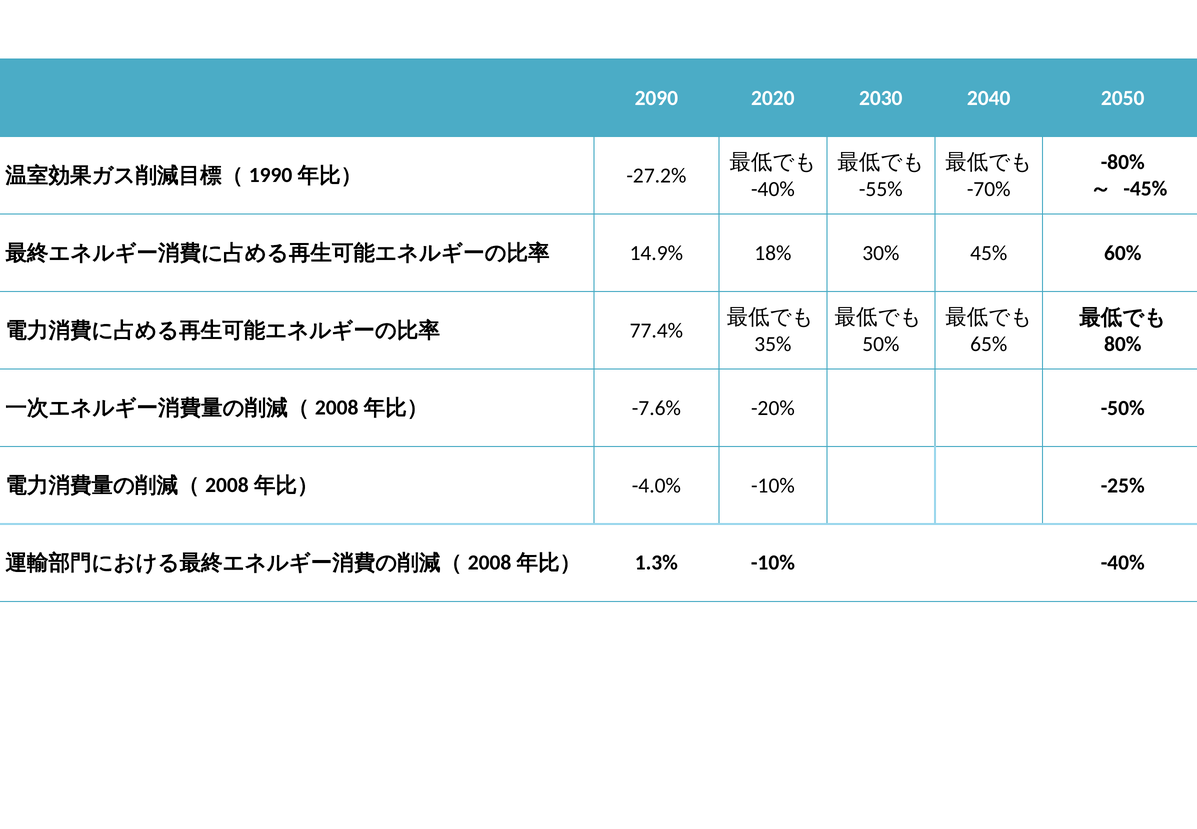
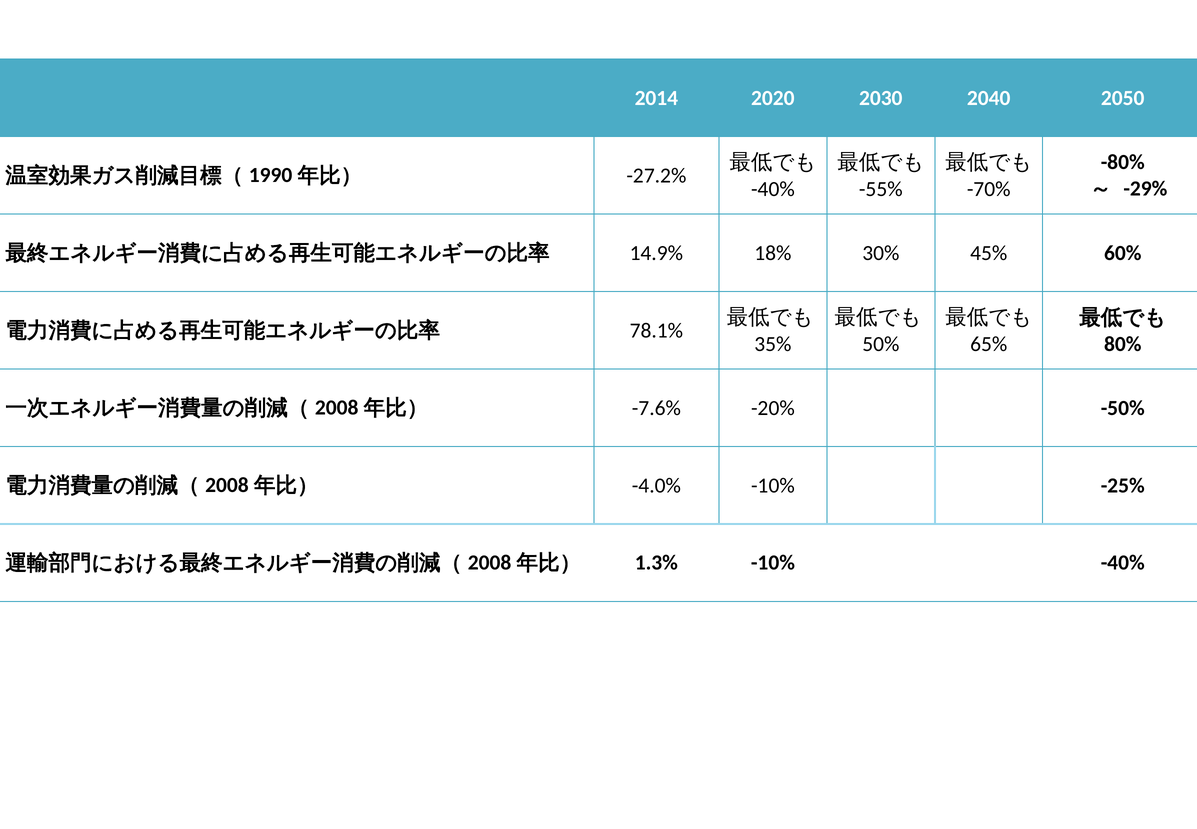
2090: 2090 -> 2014
-45%: -45% -> -29%
77.4%: 77.4% -> 78.1%
